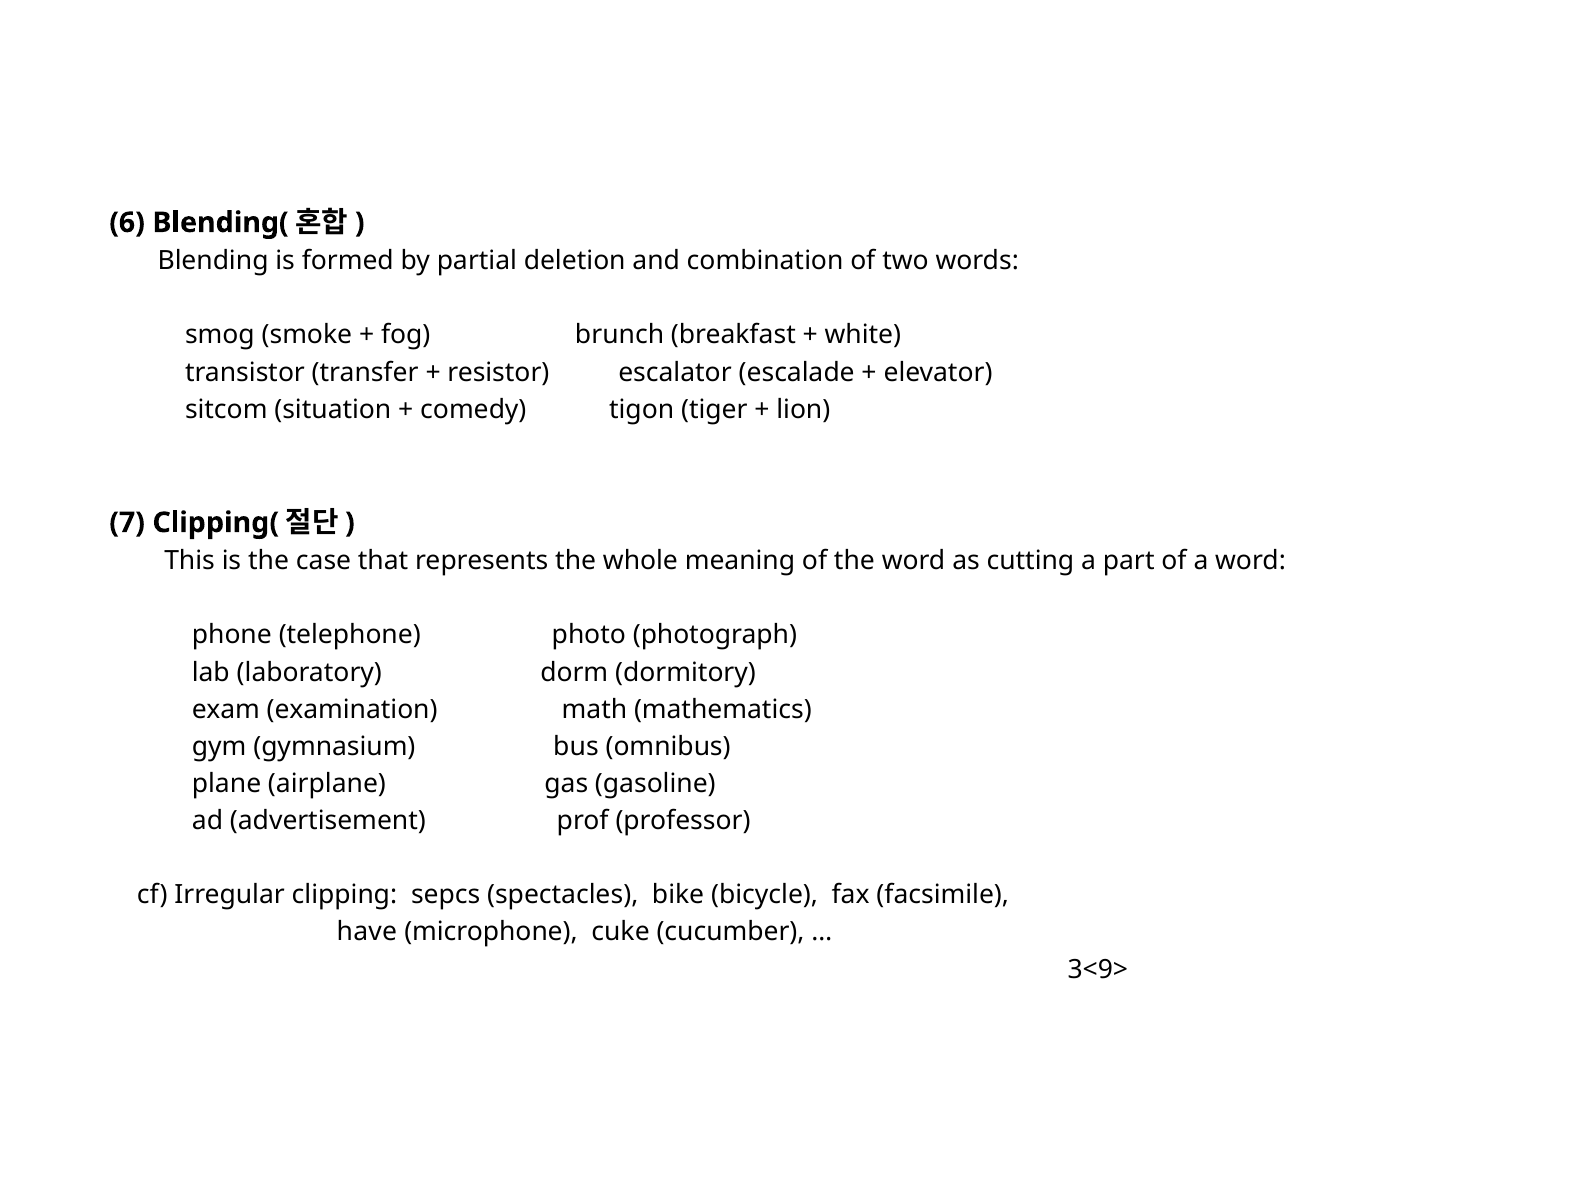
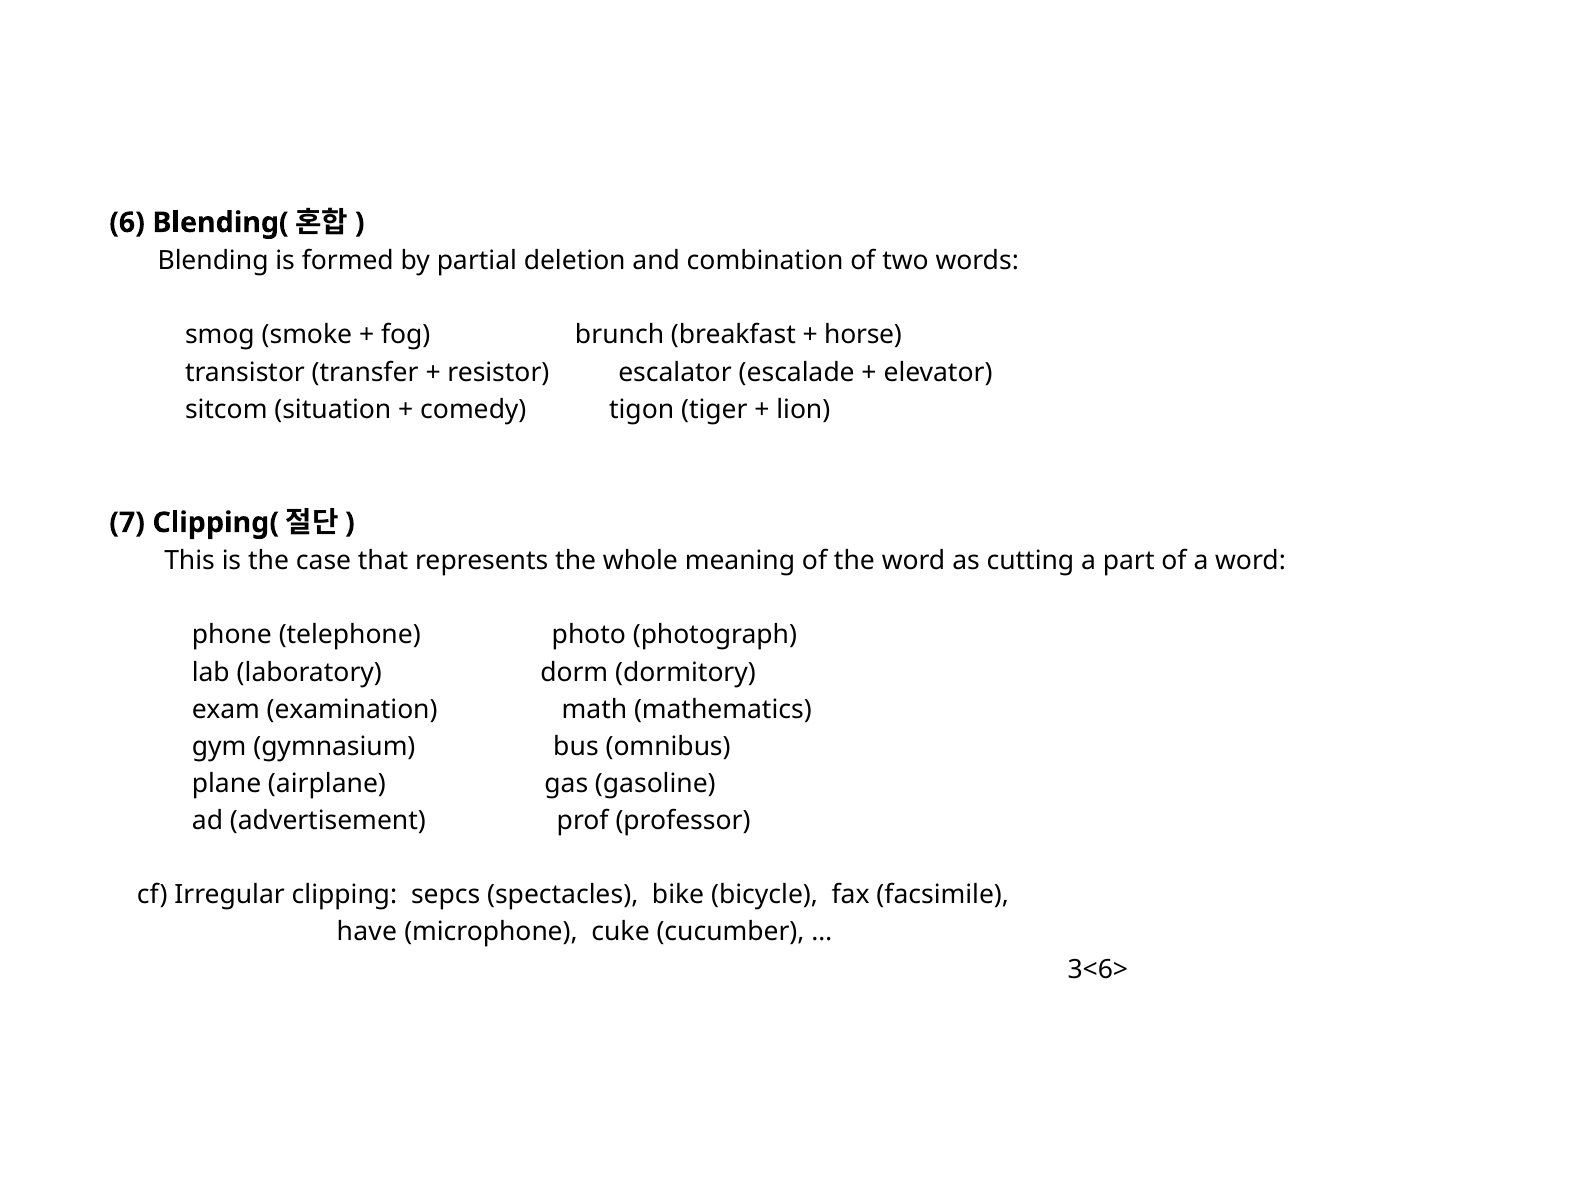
white: white -> horse
3<9>: 3<9> -> 3<6>
